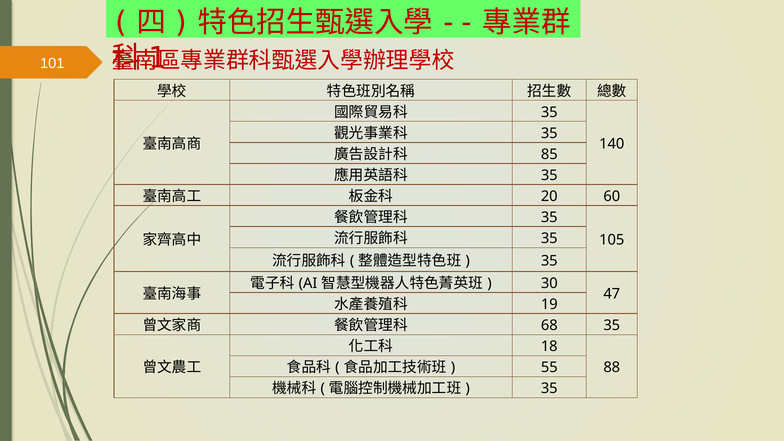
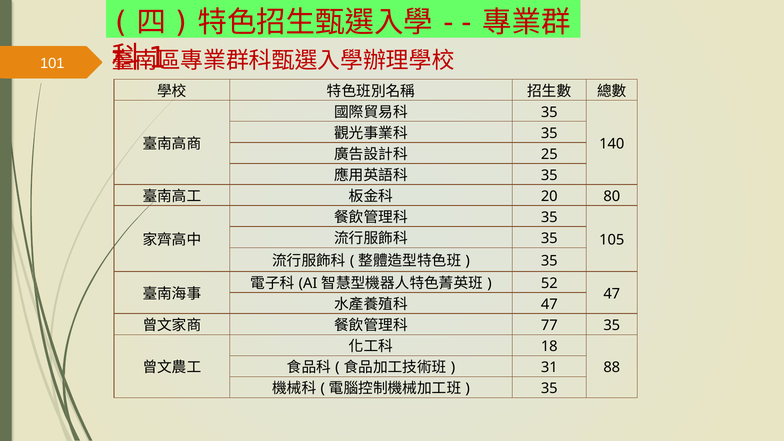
85: 85 -> 25
60: 60 -> 80
30: 30 -> 52
19 at (549, 304): 19 -> 47
68: 68 -> 77
55: 55 -> 31
